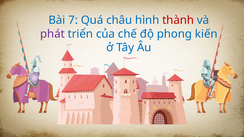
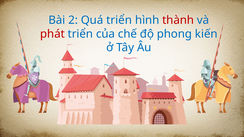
7: 7 -> 2
Quá châu: châu -> triển
phát colour: purple -> red
